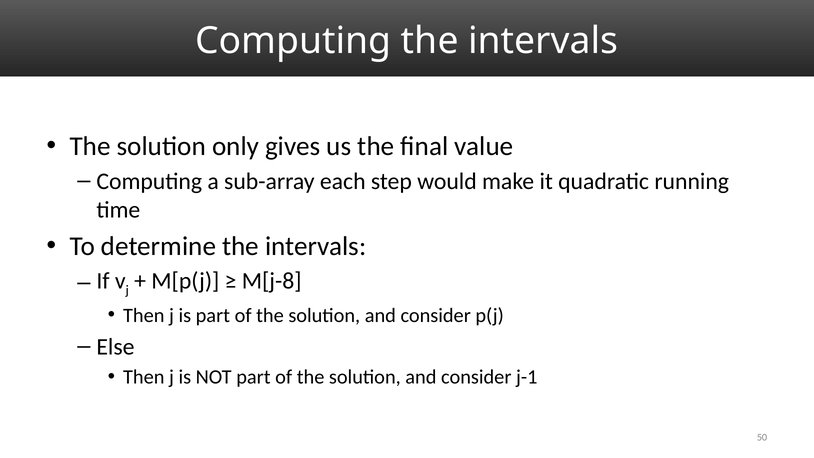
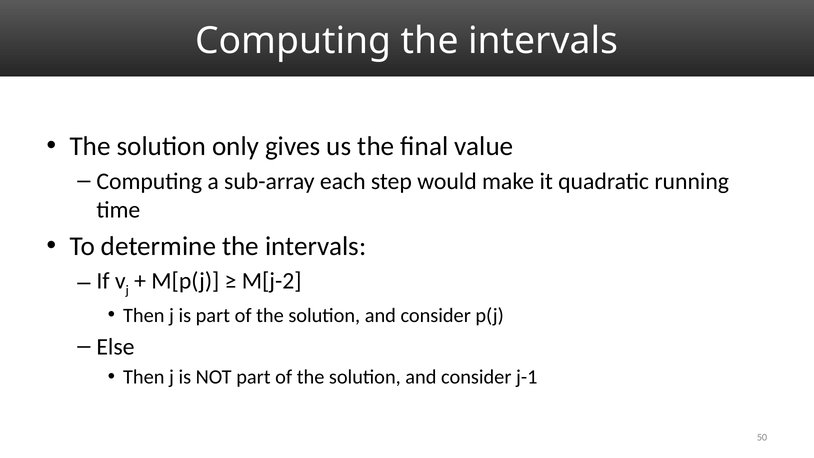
M[j-8: M[j-8 -> M[j-2
